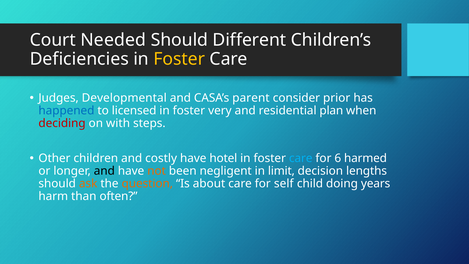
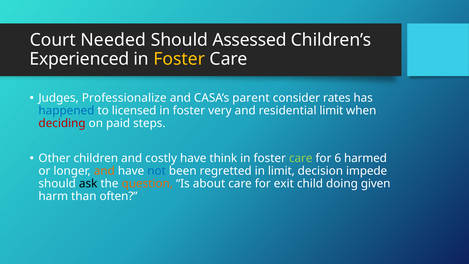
Different: Different -> Assessed
Deficiencies: Deficiencies -> Experienced
Developmental: Developmental -> Professionalize
prior: prior -> rates
residential plan: plan -> limit
with: with -> paid
hotel: hotel -> think
care at (301, 158) colour: light blue -> light green
and at (104, 171) colour: black -> orange
not colour: orange -> blue
negligent: negligent -> regretted
lengths: lengths -> impede
ask colour: orange -> black
self: self -> exit
years: years -> given
